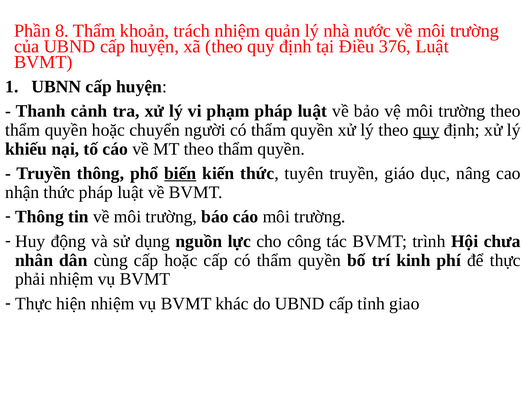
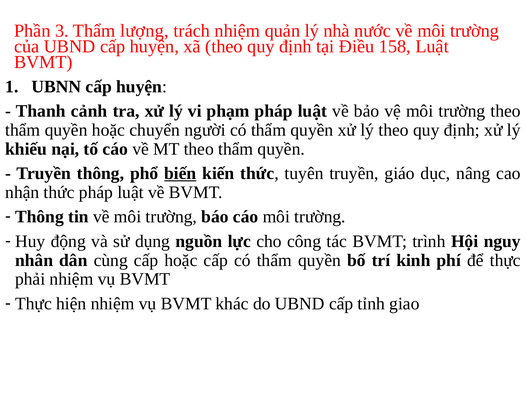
8: 8 -> 3
khoản: khoản -> lượng
376: 376 -> 158
quy at (426, 130) underline: present -> none
chưa: chưa -> nguy
